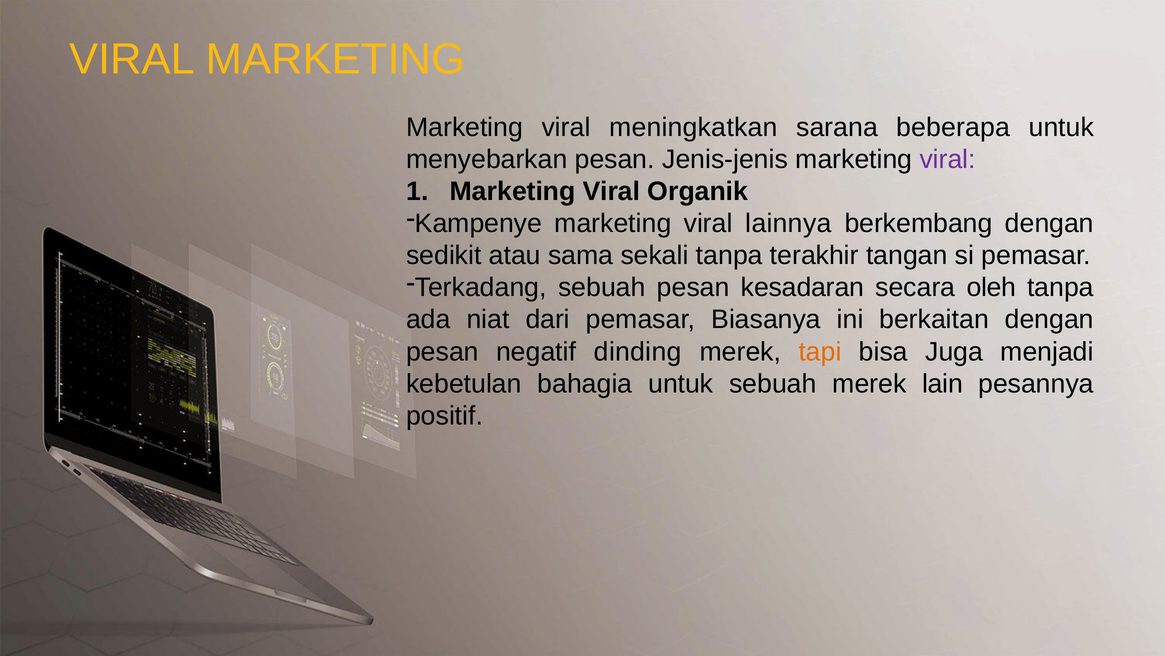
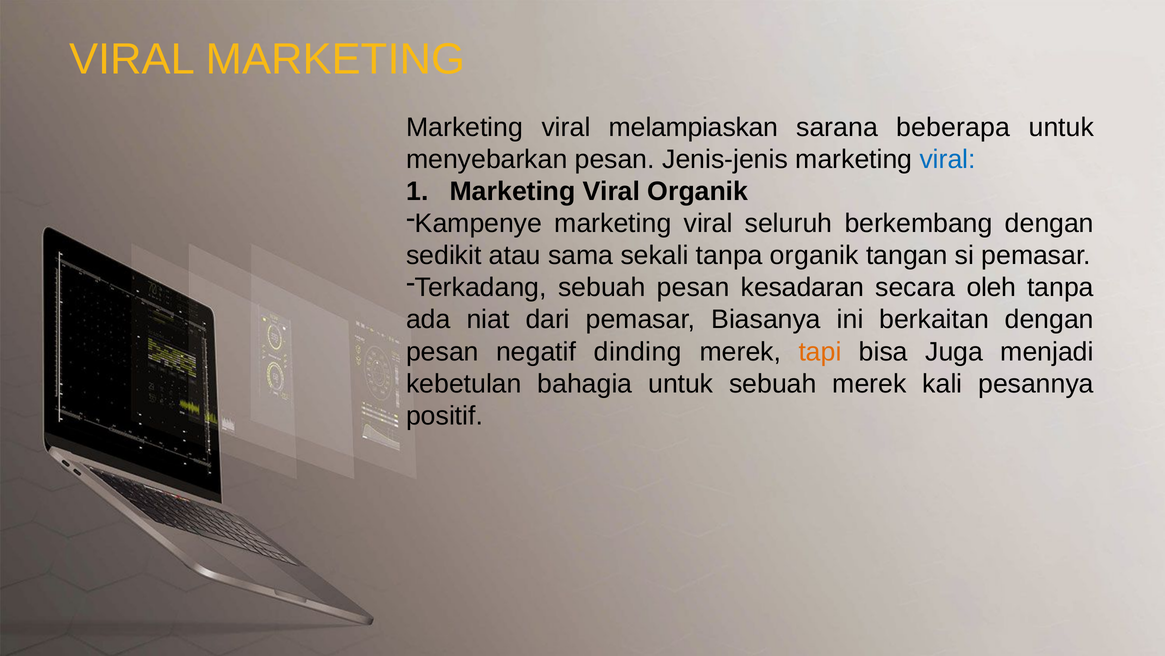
meningkatkan: meningkatkan -> melampiaskan
viral at (948, 159) colour: purple -> blue
lainnya: lainnya -> seluruh
tanpa terakhir: terakhir -> organik
lain: lain -> kali
